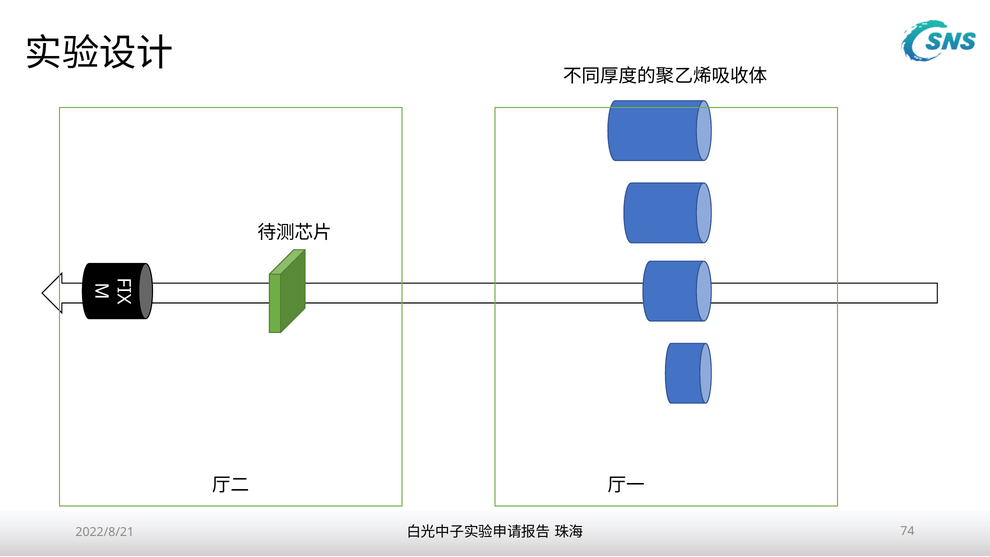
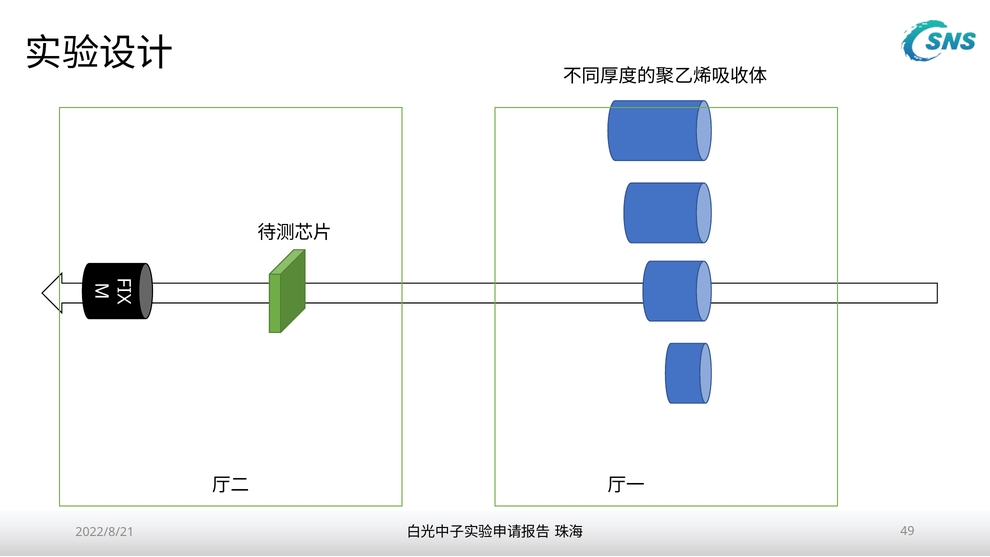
74: 74 -> 49
